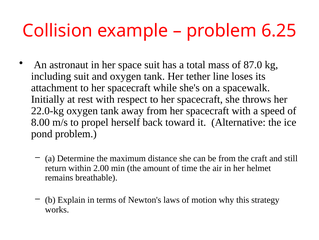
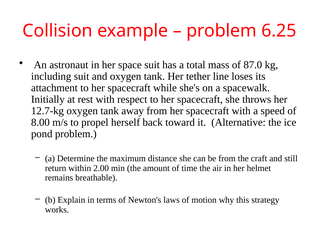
22.0-kg: 22.0-kg -> 12.7-kg
